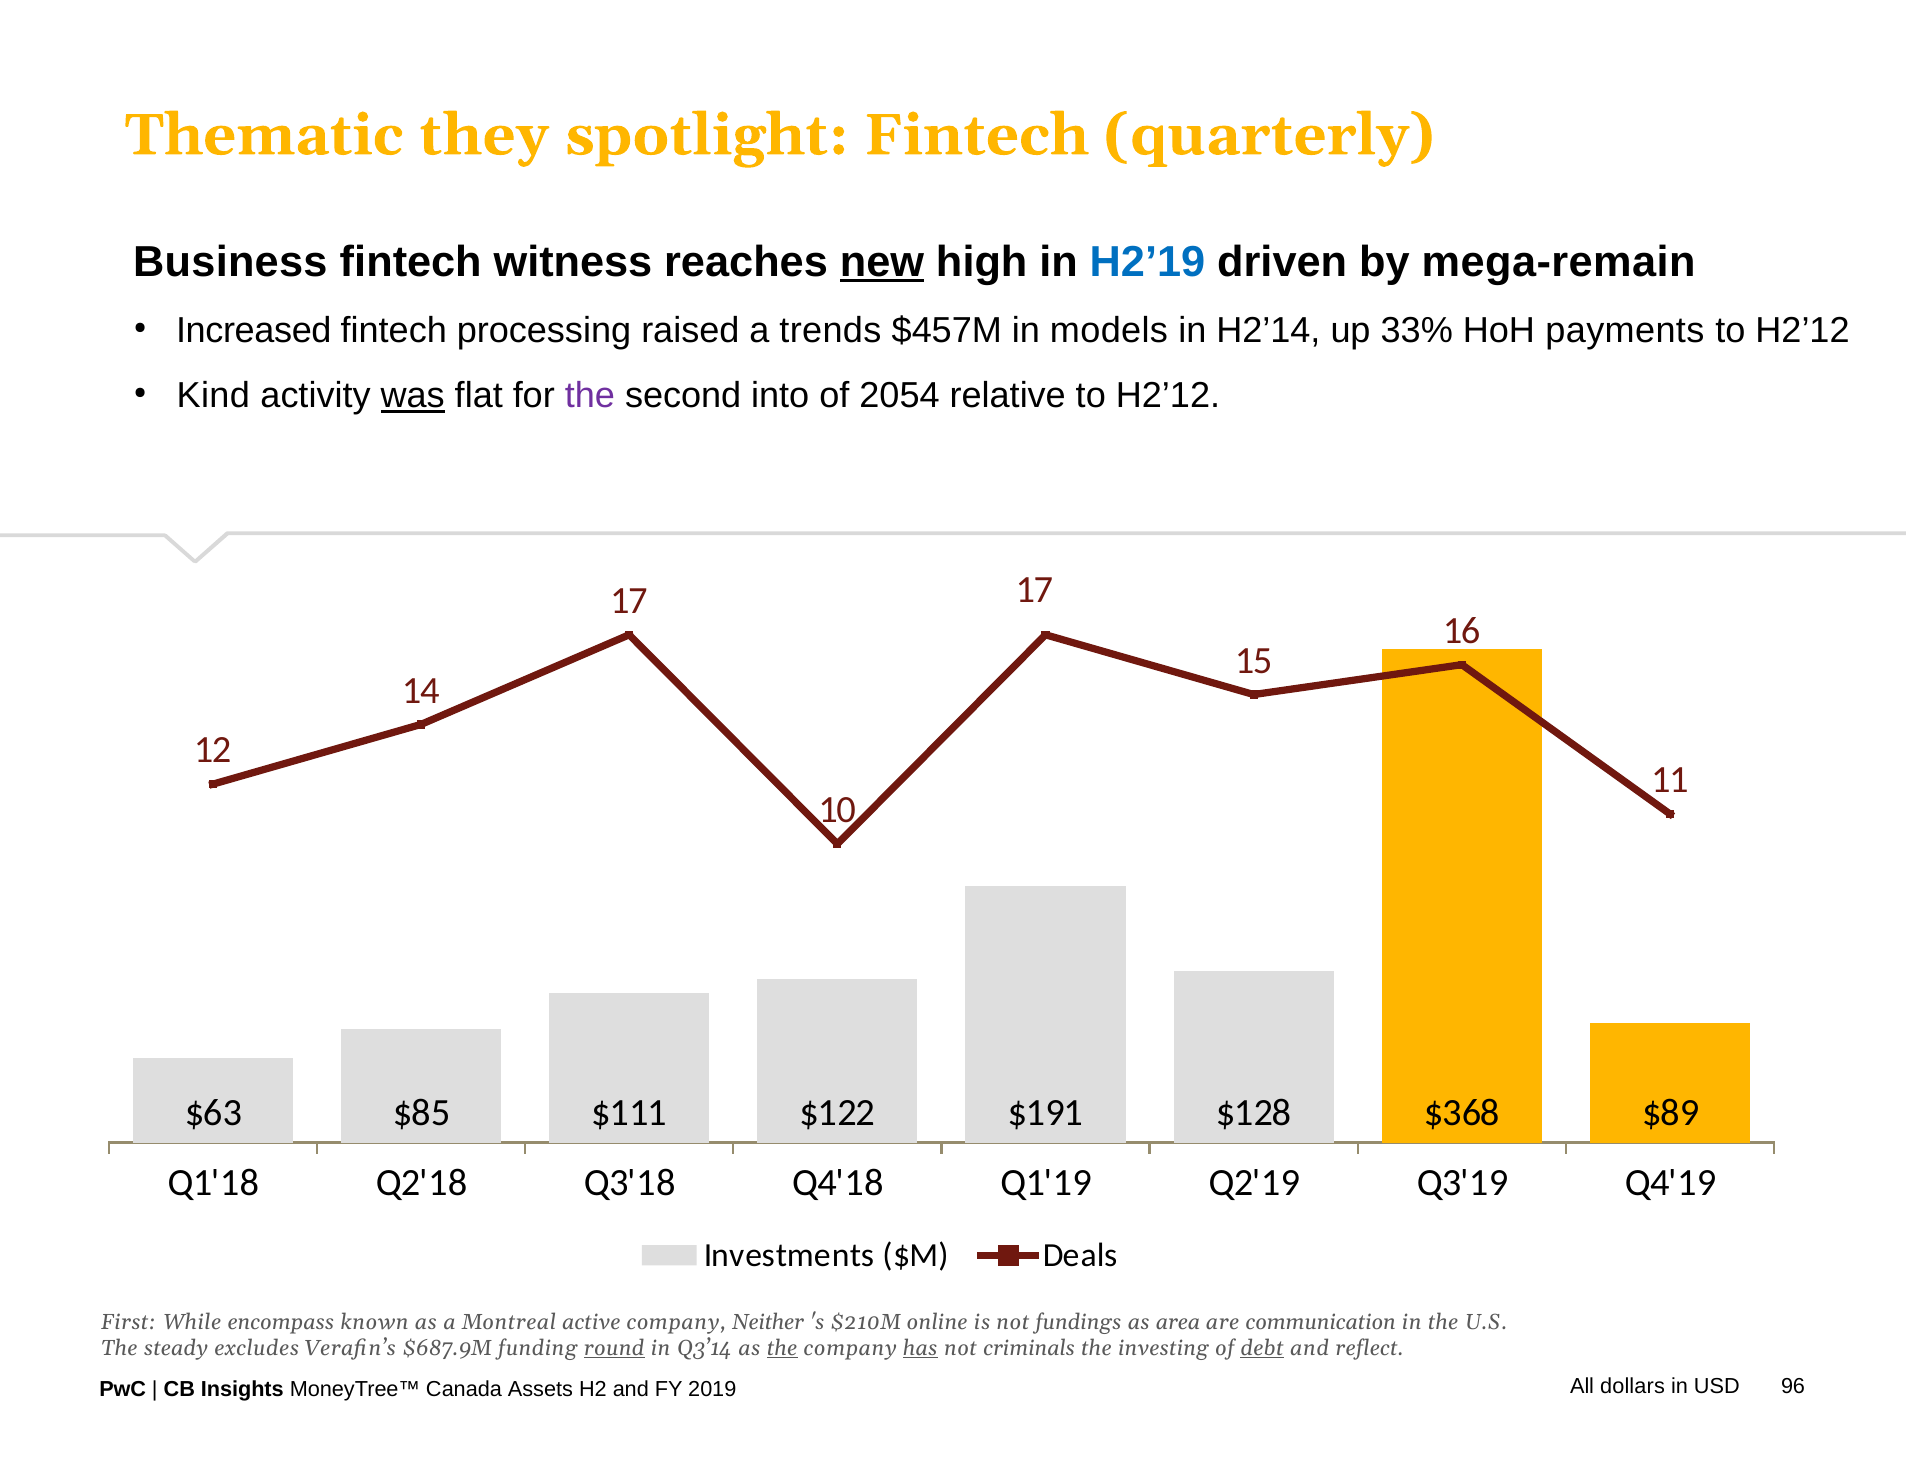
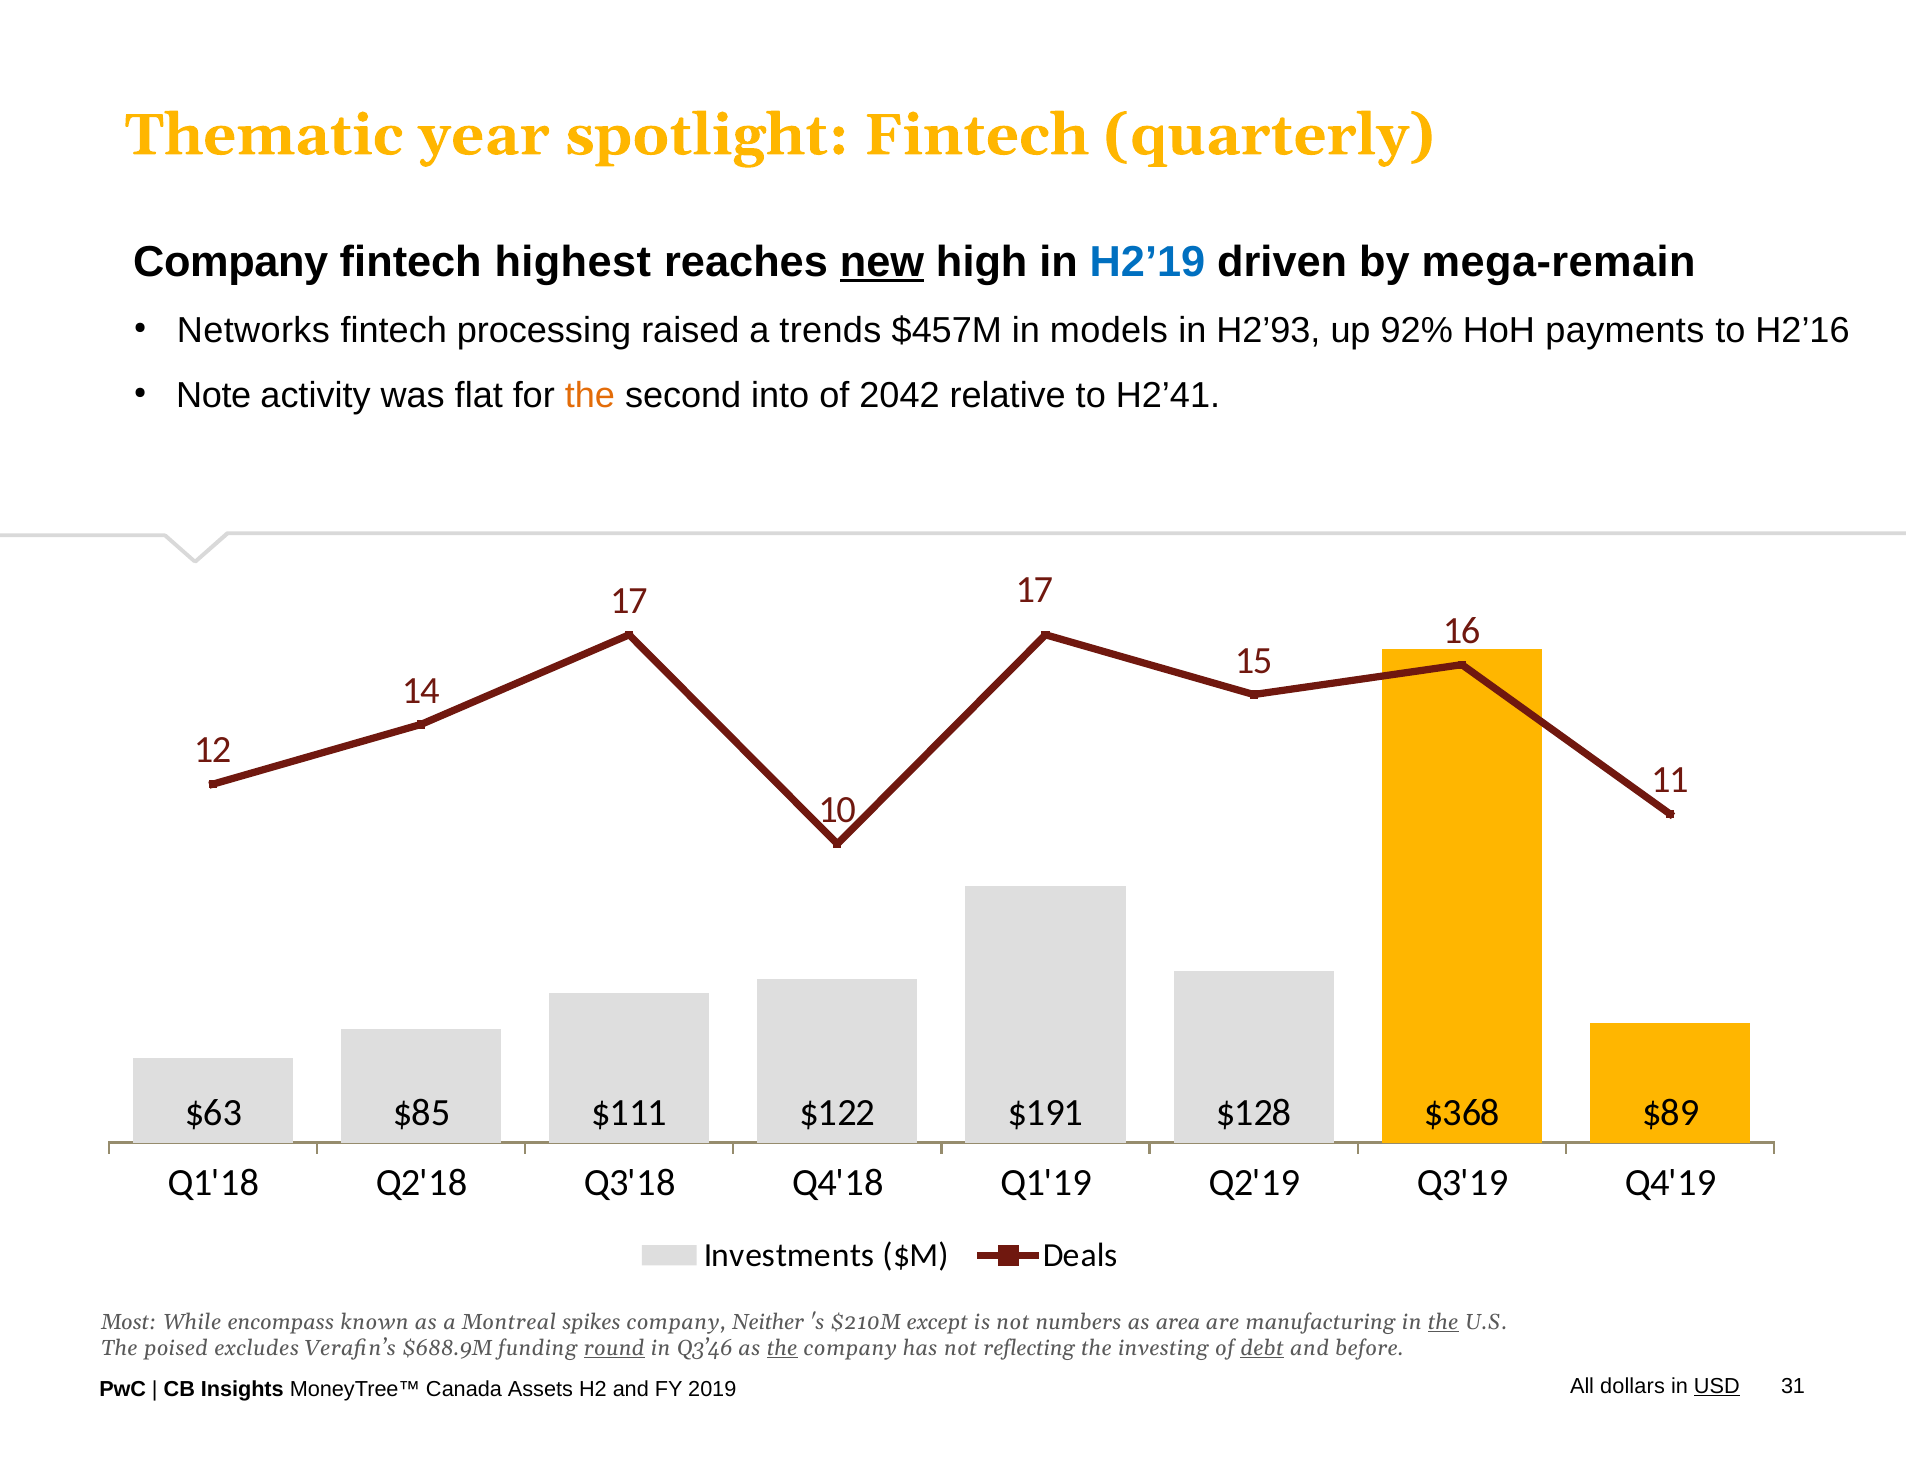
they: they -> year
Business at (230, 262): Business -> Company
witness: witness -> highest
Increased: Increased -> Networks
H2’14: H2’14 -> H2’93
33%: 33% -> 92%
H2’12 at (1803, 331): H2’12 -> H2’16
Kind: Kind -> Note
was underline: present -> none
the at (590, 396) colour: purple -> orange
2054: 2054 -> 2042
relative to H2’12: H2’12 -> H2’41
First: First -> Most
active: active -> spikes
online: online -> except
fundings: fundings -> numbers
communication: communication -> manufacturing
the at (1443, 1322) underline: none -> present
steady: steady -> poised
$687.9M: $687.9M -> $688.9M
Q3’14: Q3’14 -> Q3’46
has underline: present -> none
criminals: criminals -> reflecting
reflect: reflect -> before
USD underline: none -> present
96: 96 -> 31
